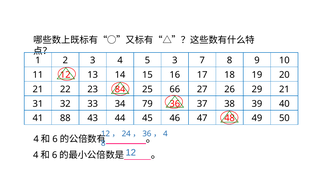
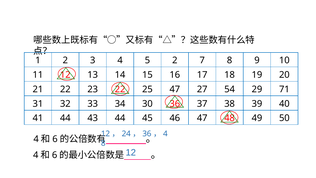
5 3: 3 -> 2
23 84: 84 -> 22
25 66: 66 -> 47
26: 26 -> 54
29 21: 21 -> 71
79: 79 -> 30
41 88: 88 -> 44
